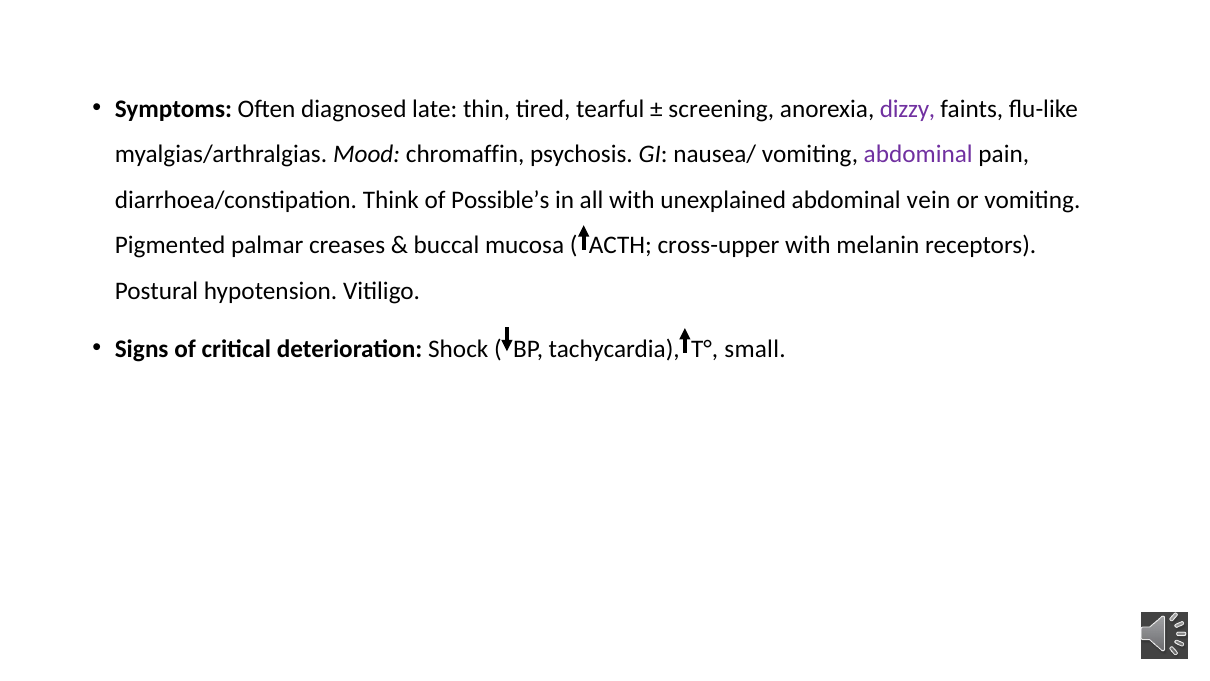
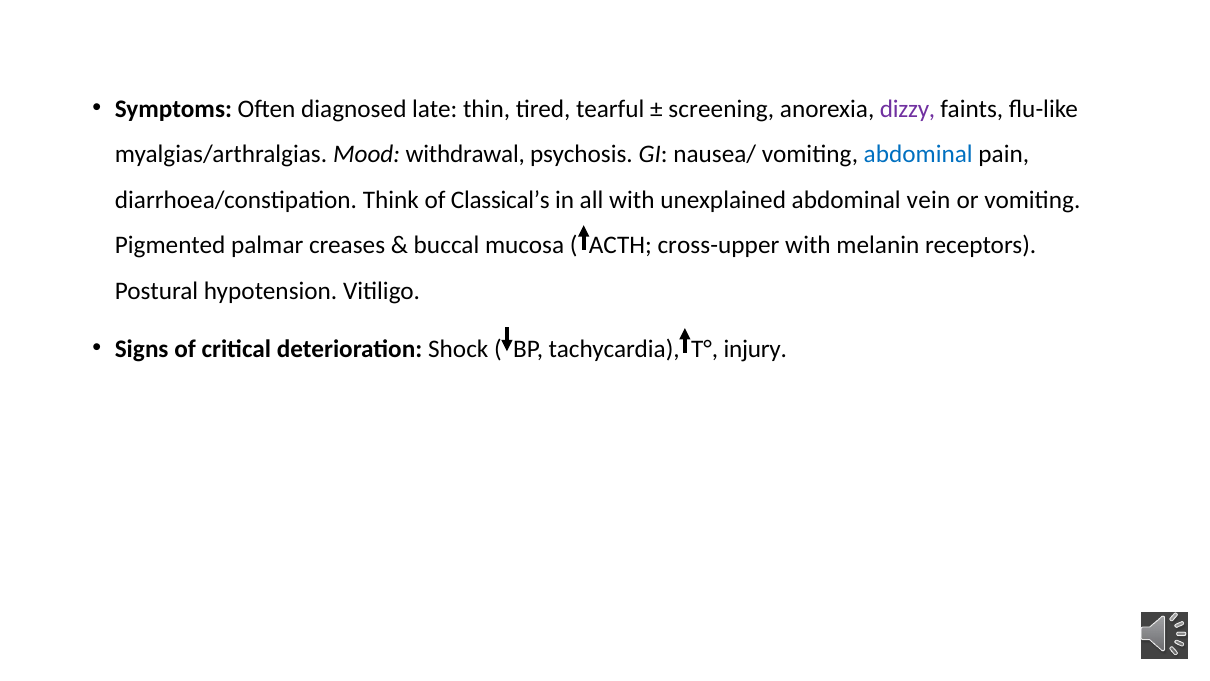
chromaffin: chromaffin -> withdrawal
abdominal at (918, 154) colour: purple -> blue
Possible’s: Possible’s -> Classical’s
small: small -> injury
